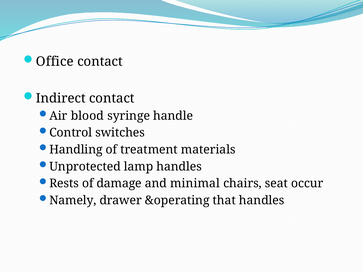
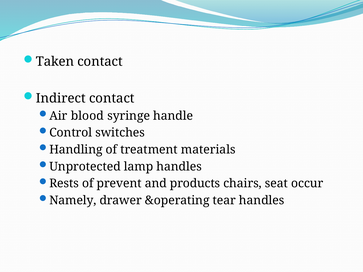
Office: Office -> Taken
damage: damage -> prevent
minimal: minimal -> products
that: that -> tear
